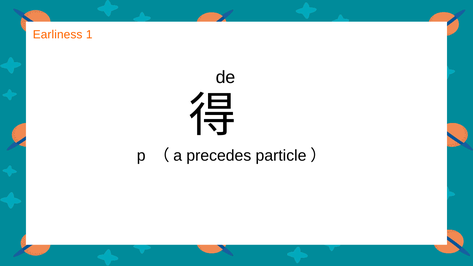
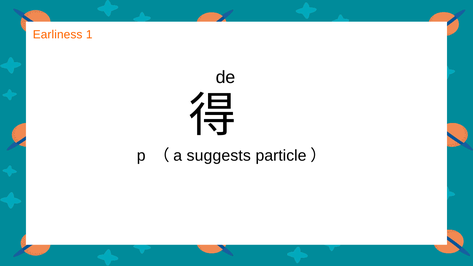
precedes: precedes -> suggests
